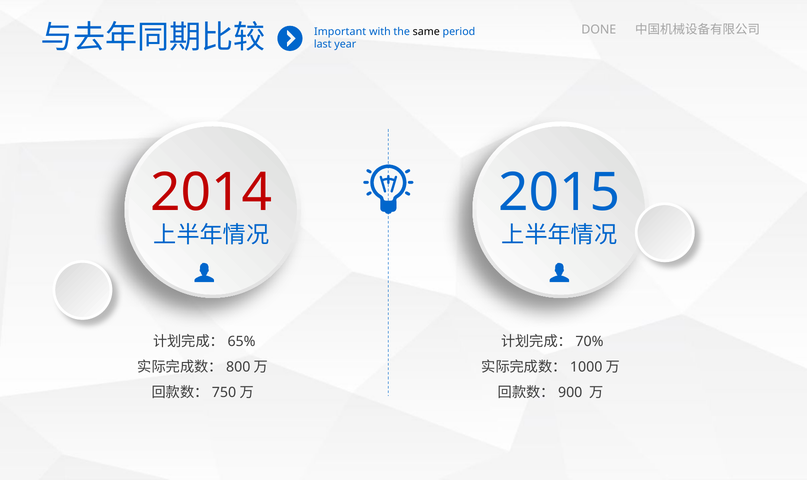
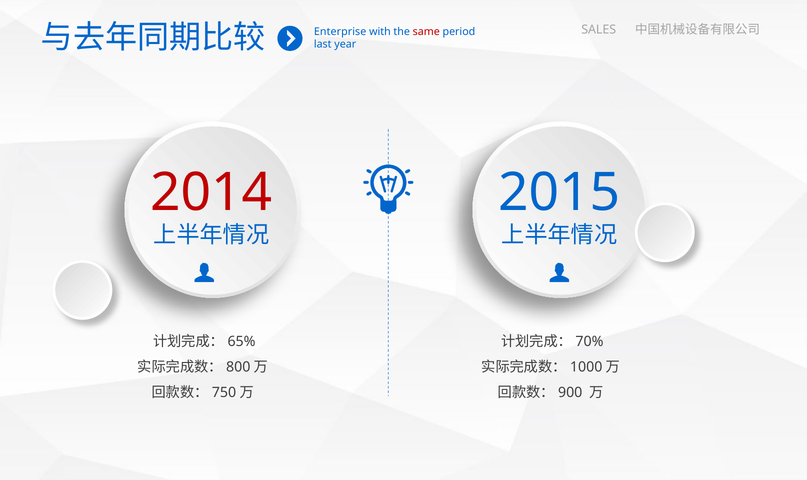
DONE: DONE -> SALES
Important: Important -> Enterprise
same colour: black -> red
